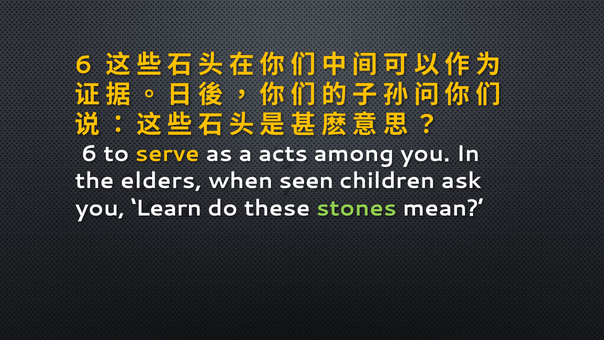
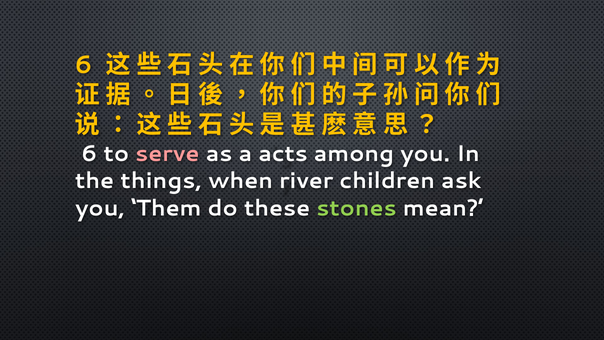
serve colour: yellow -> pink
elders: elders -> things
seen: seen -> river
Learn: Learn -> Them
